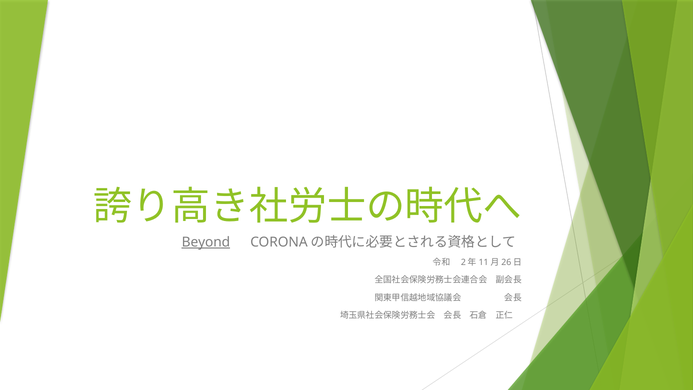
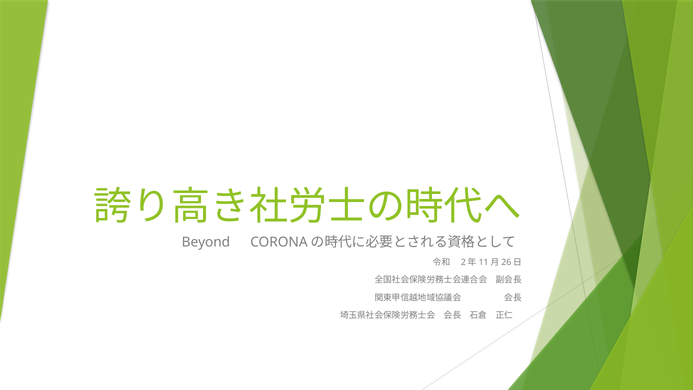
Beyond underline: present -> none
